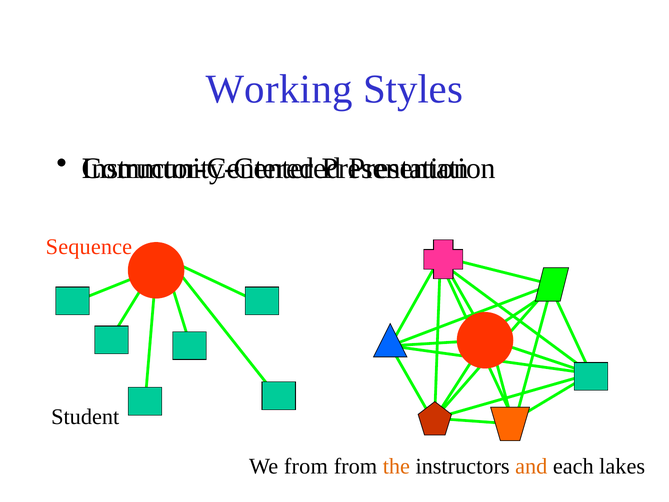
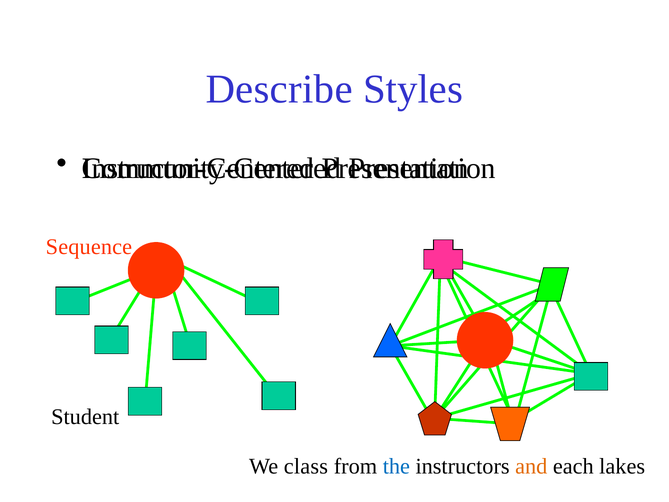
Working: Working -> Describe
We from: from -> class
the colour: orange -> blue
